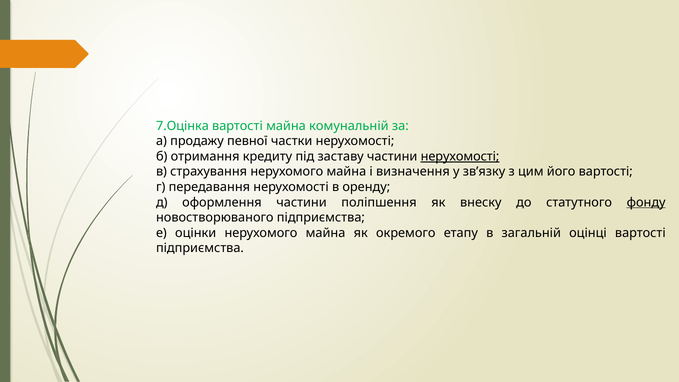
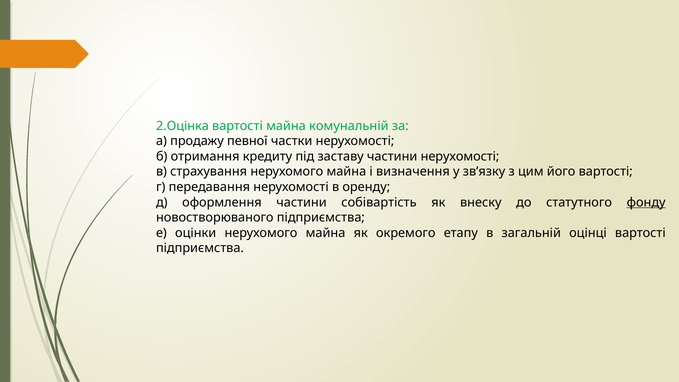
7.Оцінка: 7.Оцінка -> 2.Оцінка
нерухомості at (460, 156) underline: present -> none
поліпшення: поліпшення -> собівартість
